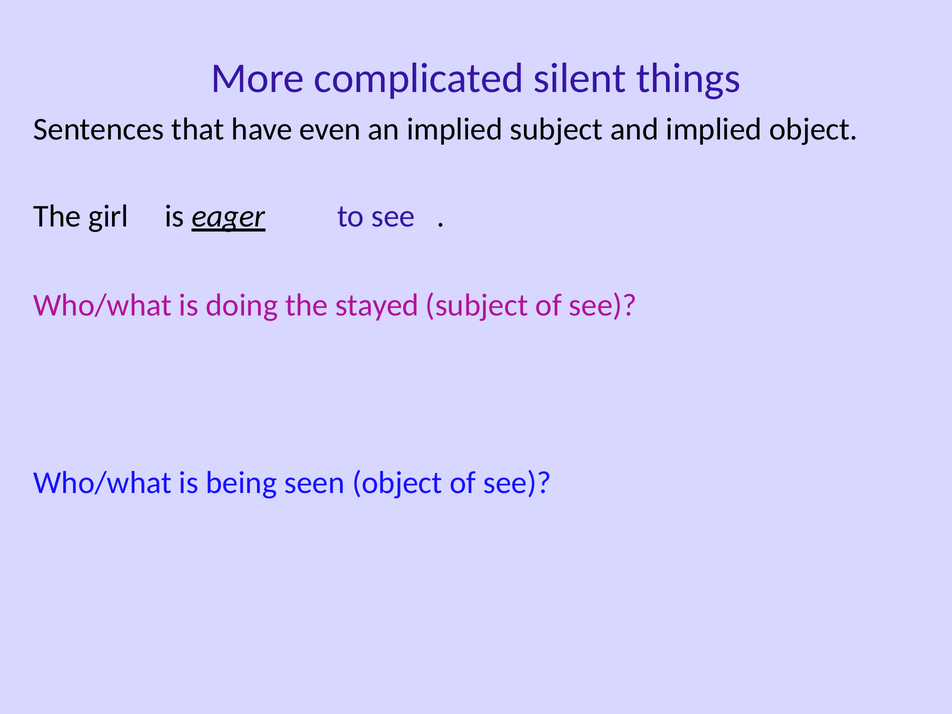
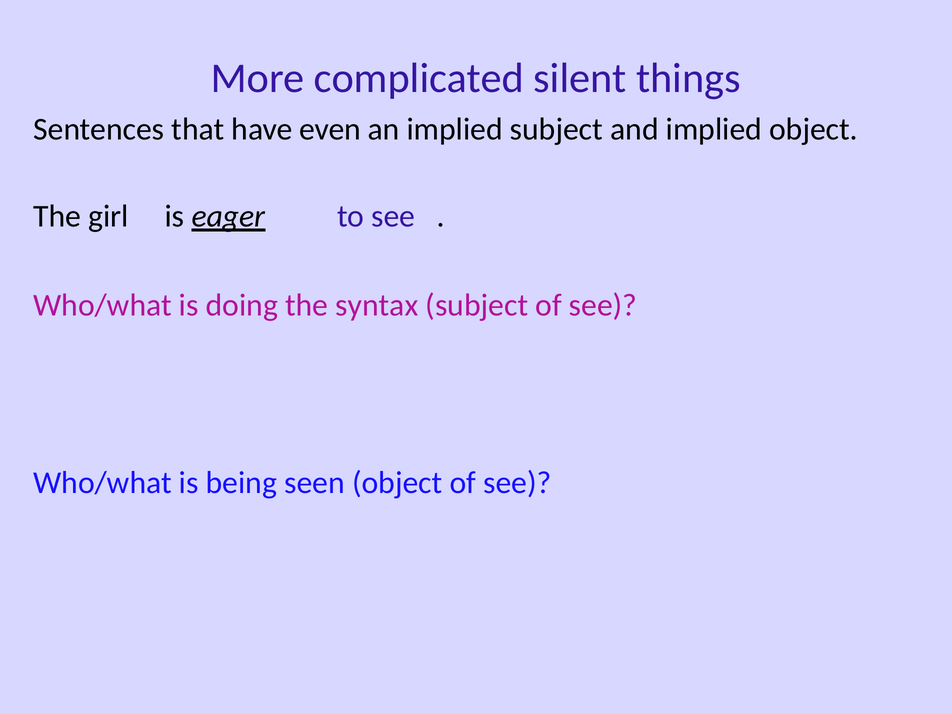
stayed: stayed -> syntax
